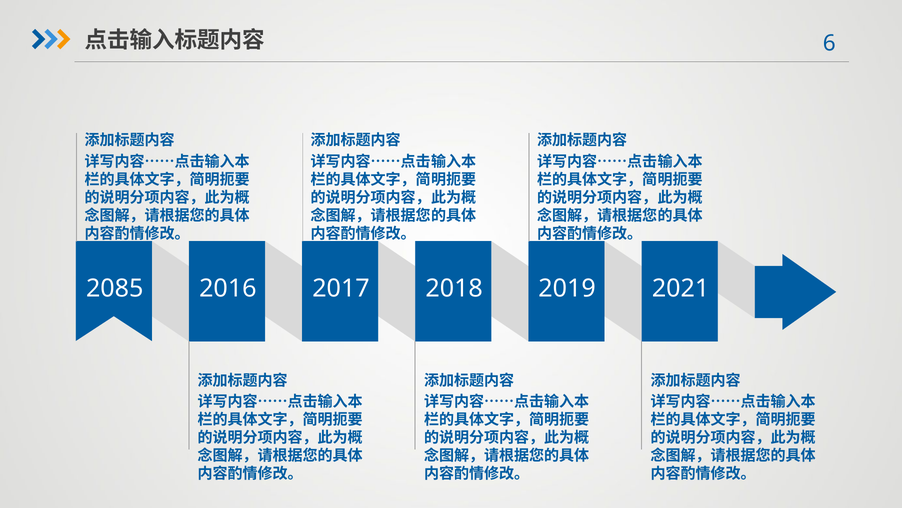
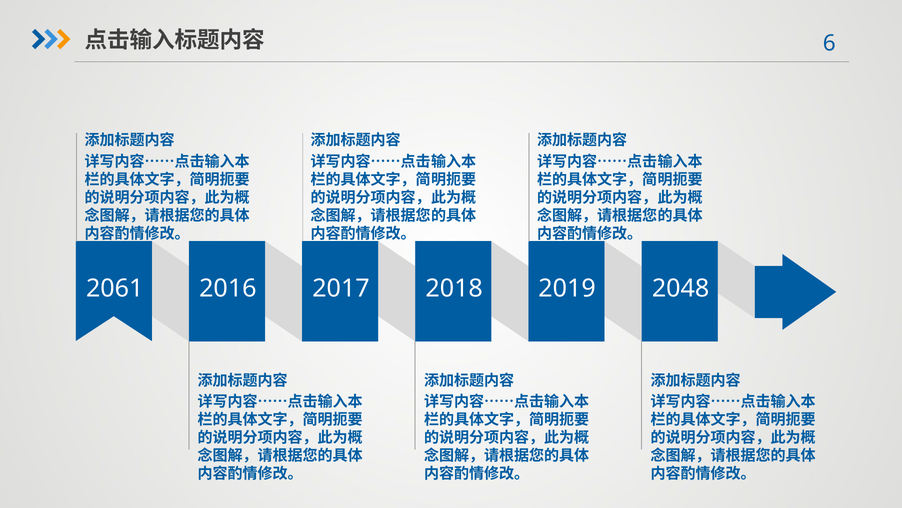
2085: 2085 -> 2061
2021: 2021 -> 2048
